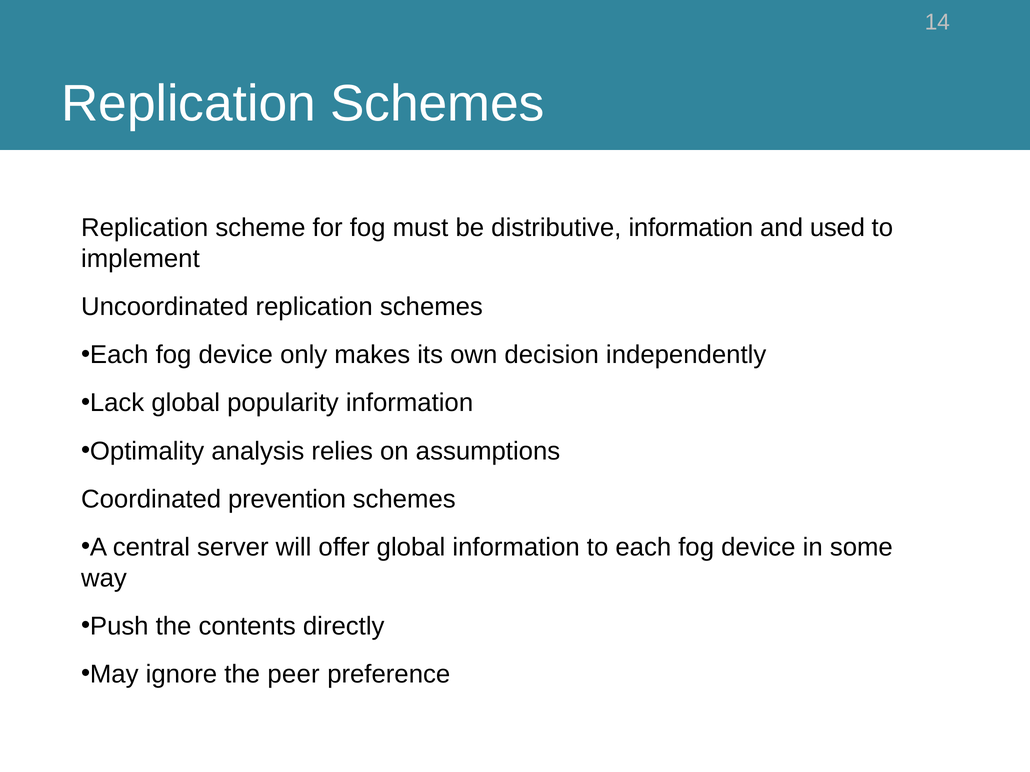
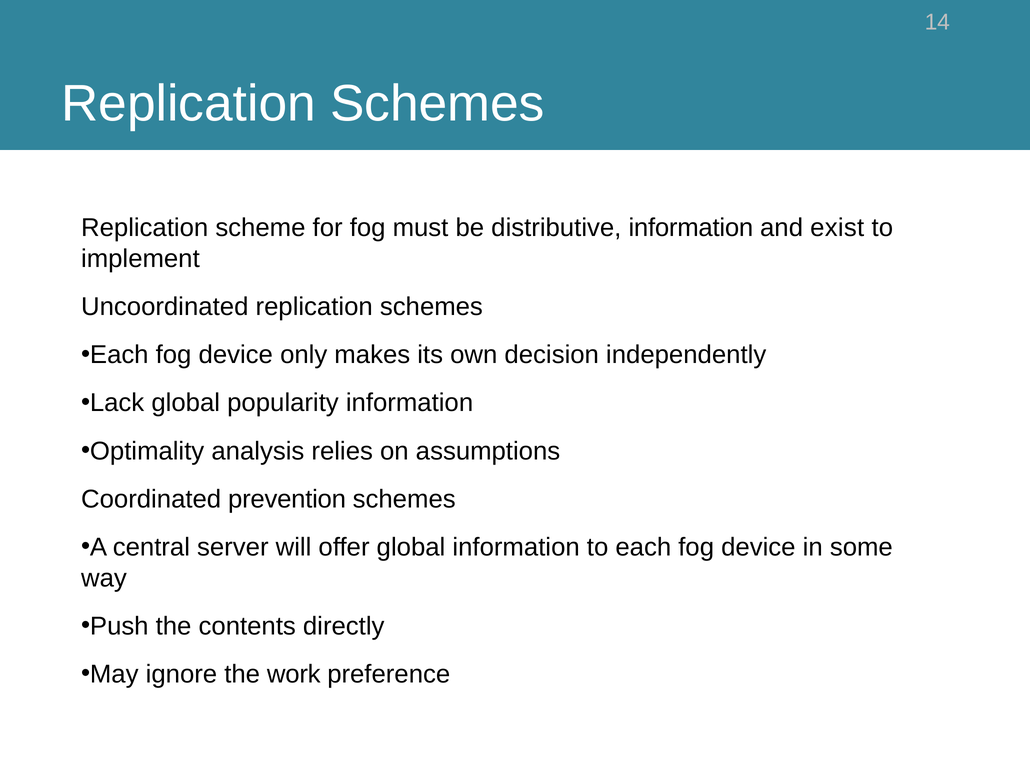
used: used -> exist
peer: peer -> work
